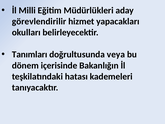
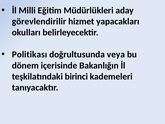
Tanımları: Tanımları -> Politikası
hatası: hatası -> birinci
